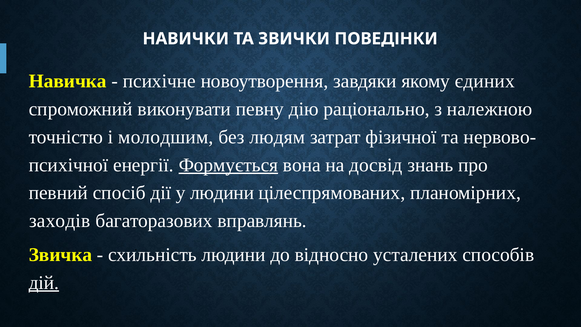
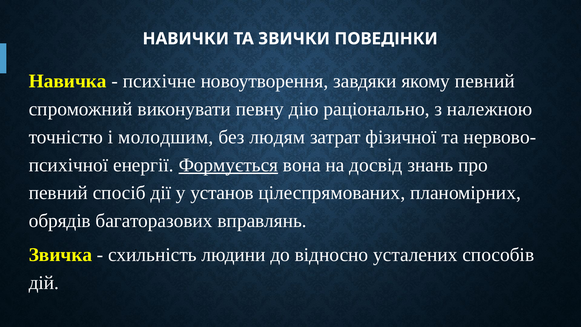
якому єдиних: єдиних -> певний
у людини: людини -> установ
заходів: заходів -> обрядів
дій underline: present -> none
